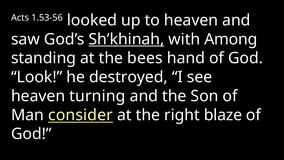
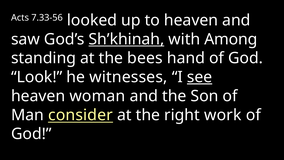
1.53-56: 1.53-56 -> 7.33-56
destroyed: destroyed -> witnesses
see underline: none -> present
turning: turning -> woman
blaze: blaze -> work
